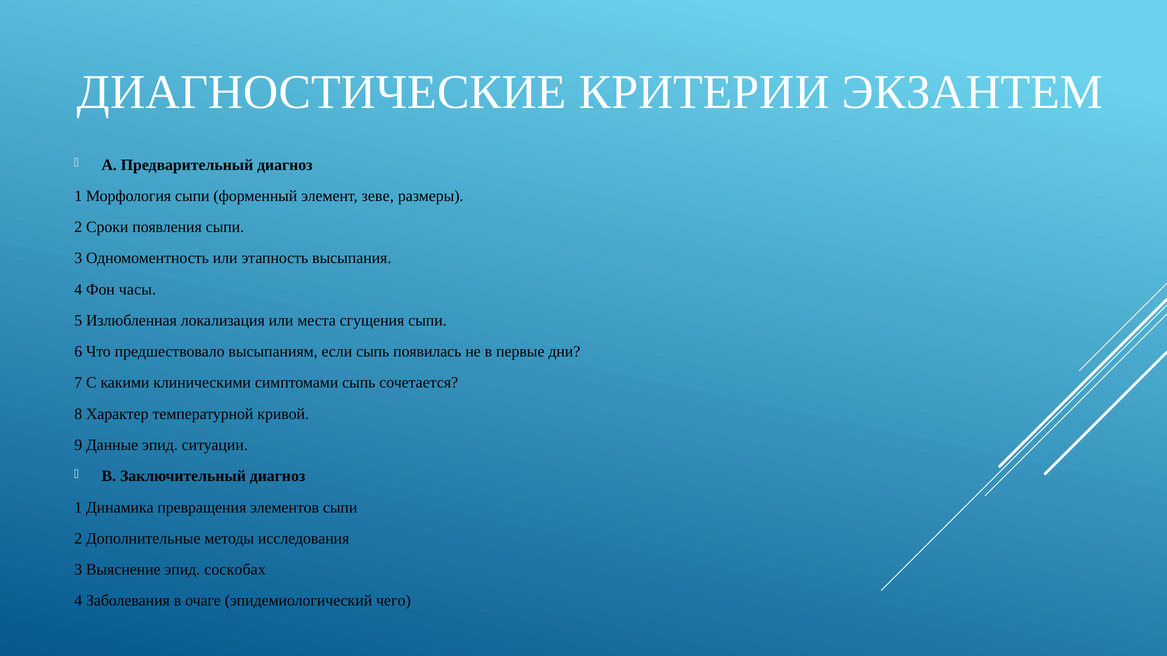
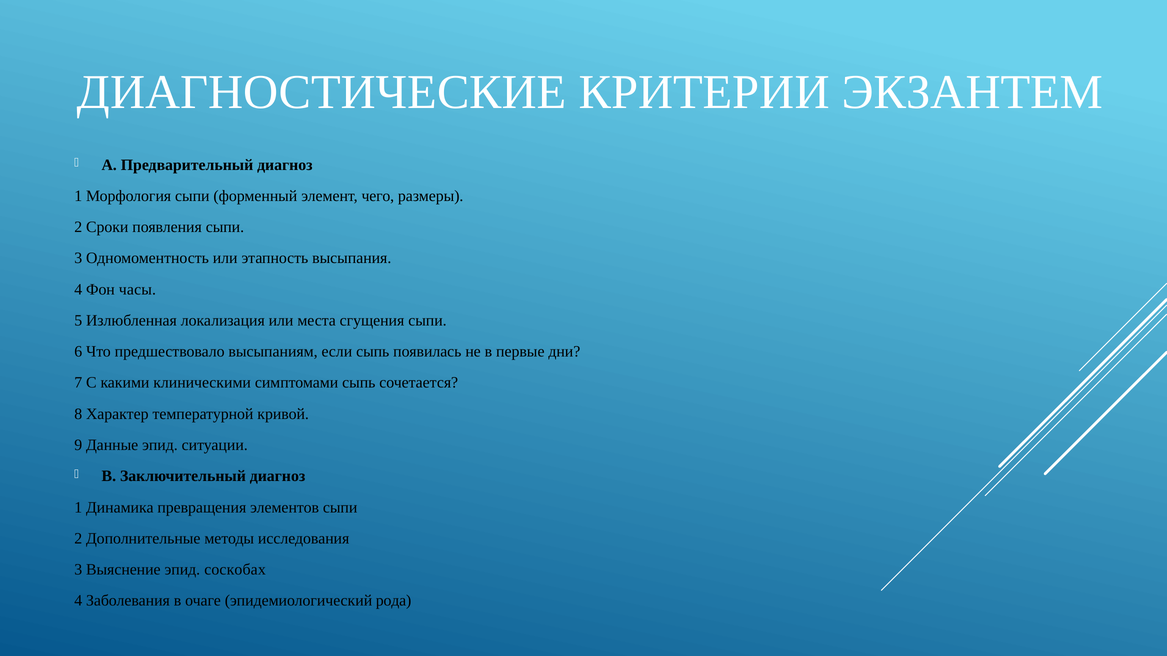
зеве: зеве -> чего
чего: чего -> рода
